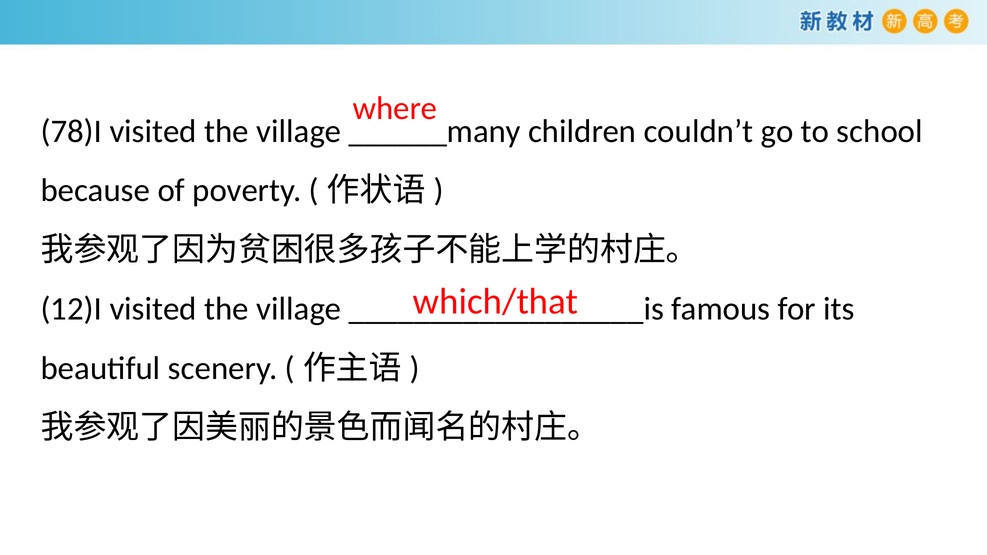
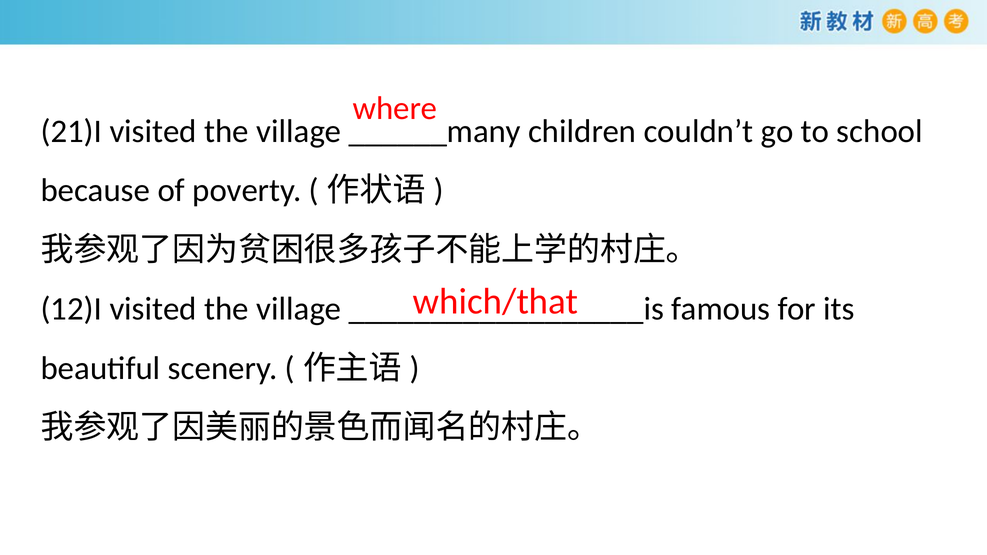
78)I: 78)I -> 21)I
